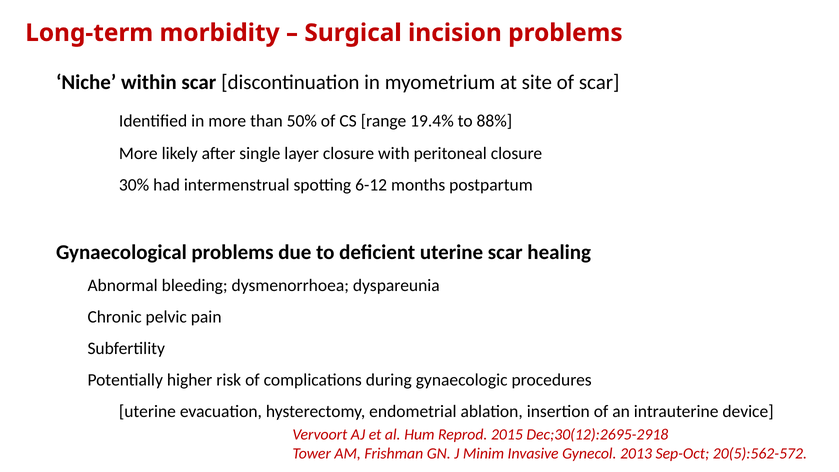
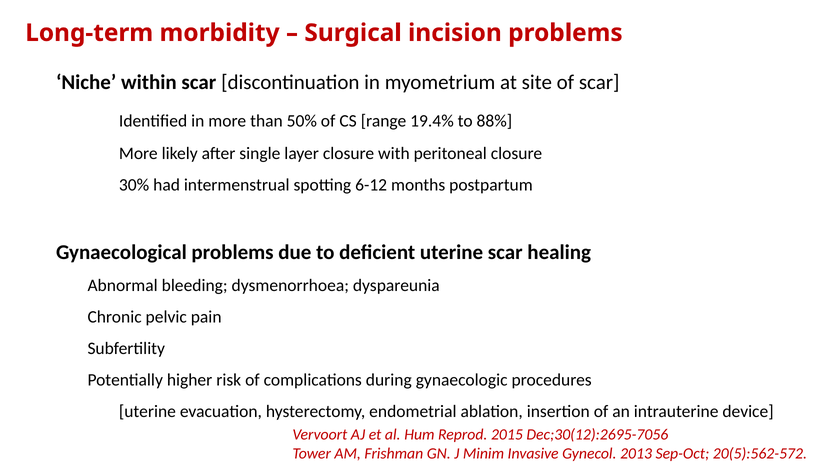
Dec;30(12):2695-2918: Dec;30(12):2695-2918 -> Dec;30(12):2695-7056
